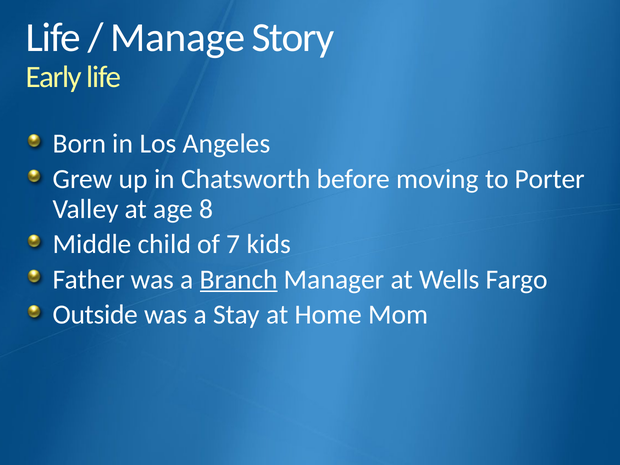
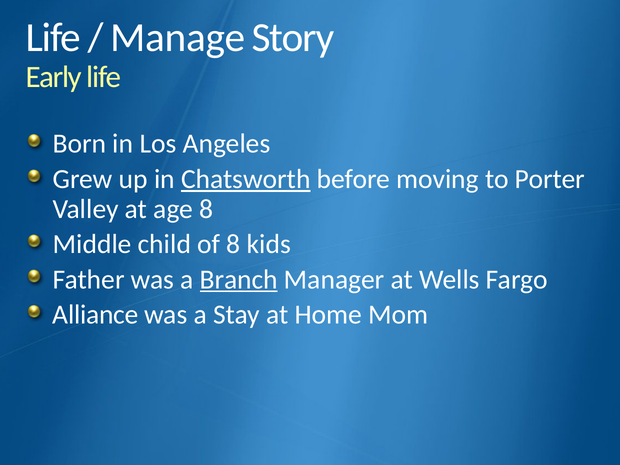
Chatsworth underline: none -> present
of 7: 7 -> 8
Outside: Outside -> Alliance
